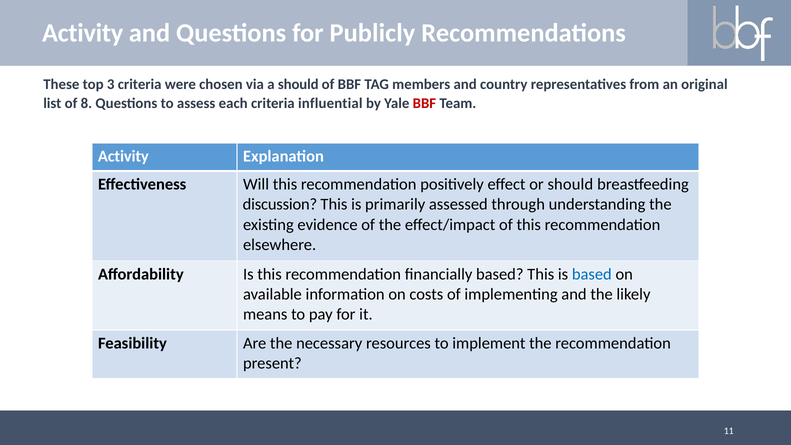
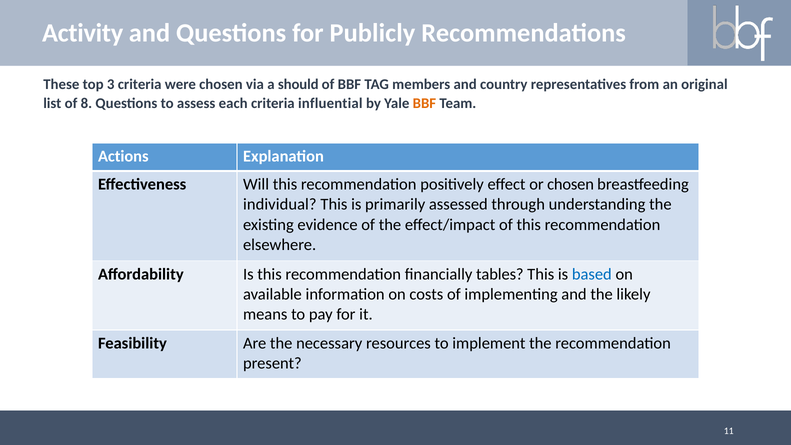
BBF at (424, 103) colour: red -> orange
Activity at (123, 156): Activity -> Actions
or should: should -> chosen
discussion: discussion -> individual
financially based: based -> tables
